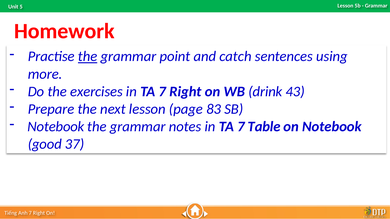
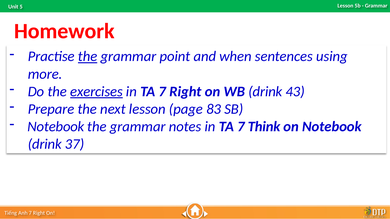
catch: catch -> when
exercises underline: none -> present
Table: Table -> Think
good at (45, 144): good -> drink
